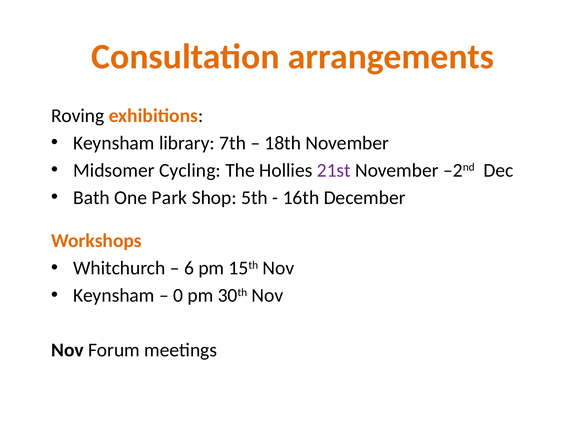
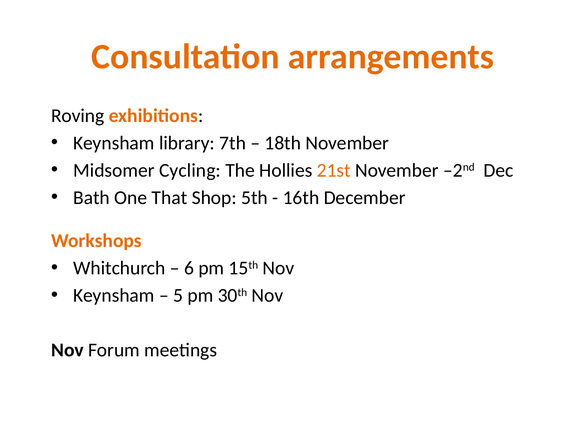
21st colour: purple -> orange
Park: Park -> That
0: 0 -> 5
